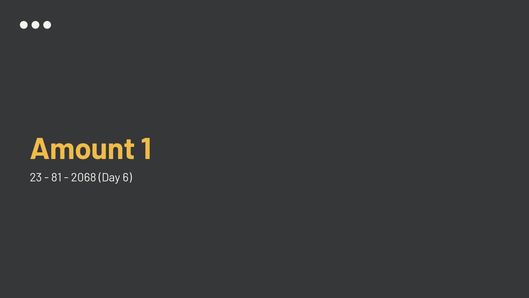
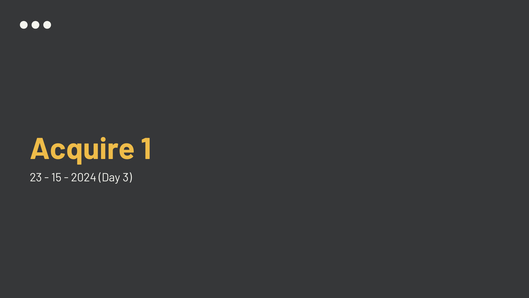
Amount: Amount -> Acquire
81: 81 -> 15
2068: 2068 -> 2024
6: 6 -> 3
